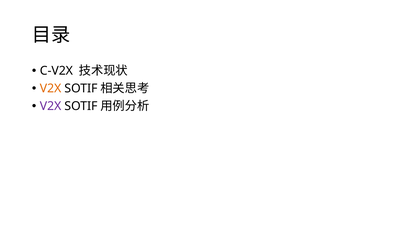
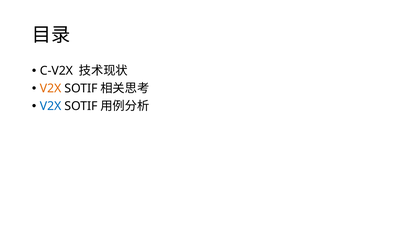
V2X at (51, 106) colour: purple -> blue
